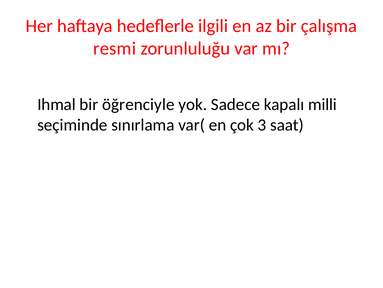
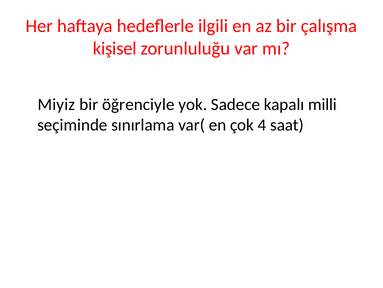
resmi: resmi -> kişisel
Ihmal: Ihmal -> Miyiz
3: 3 -> 4
